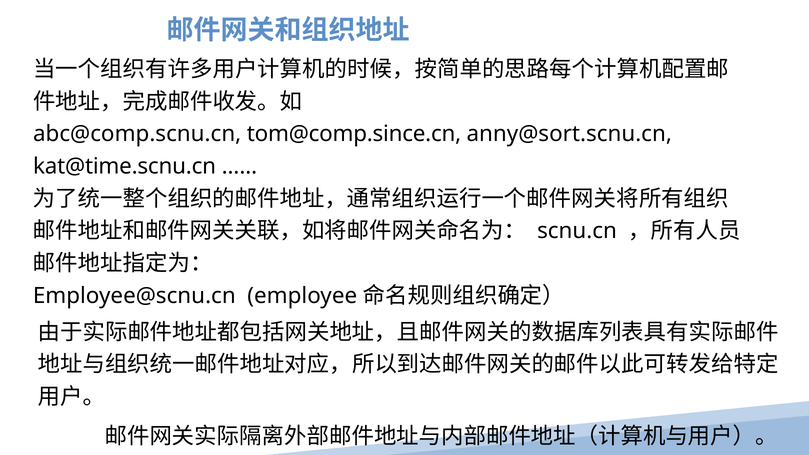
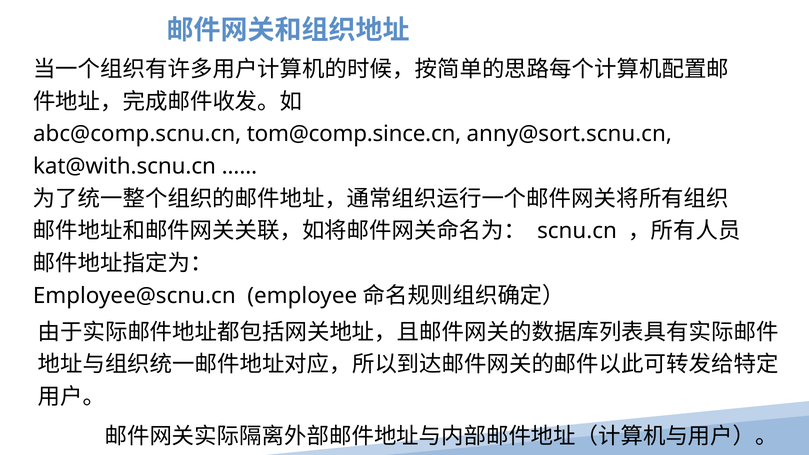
kat@time.scnu.cn: kat@time.scnu.cn -> kat@with.scnu.cn
